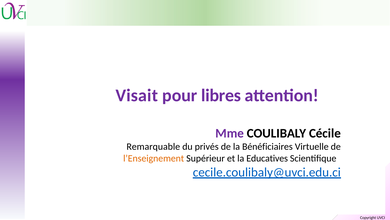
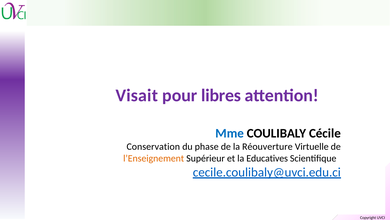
Mme colour: purple -> blue
Remarquable: Remarquable -> Conservation
privés: privés -> phase
Bénéficiaires: Bénéficiaires -> Réouverture
